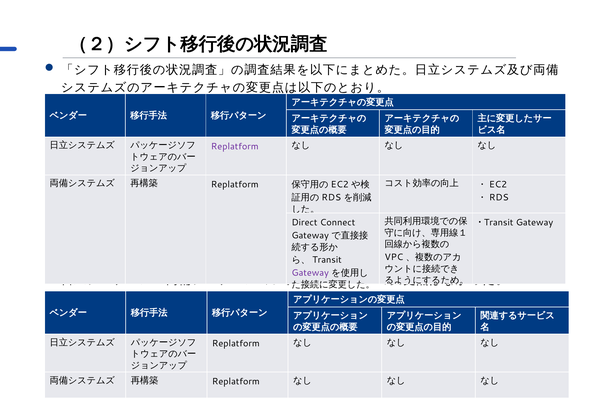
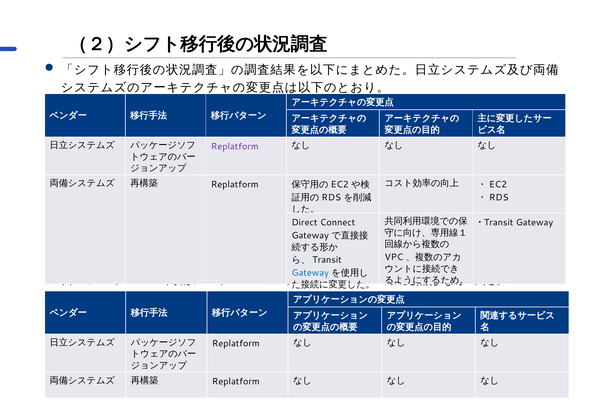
Gateway at (310, 273) colour: purple -> blue
